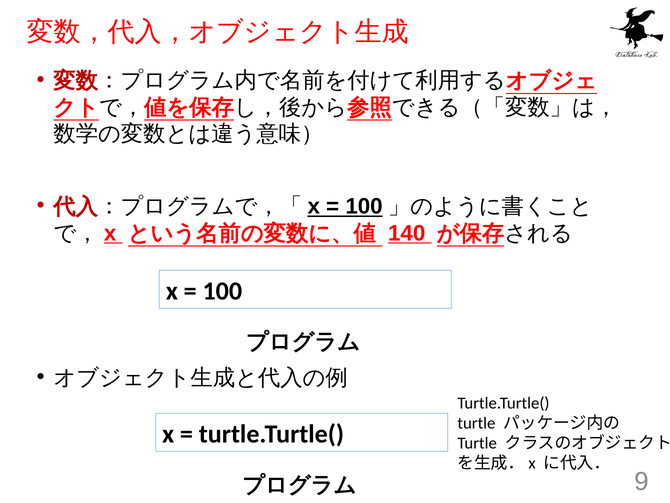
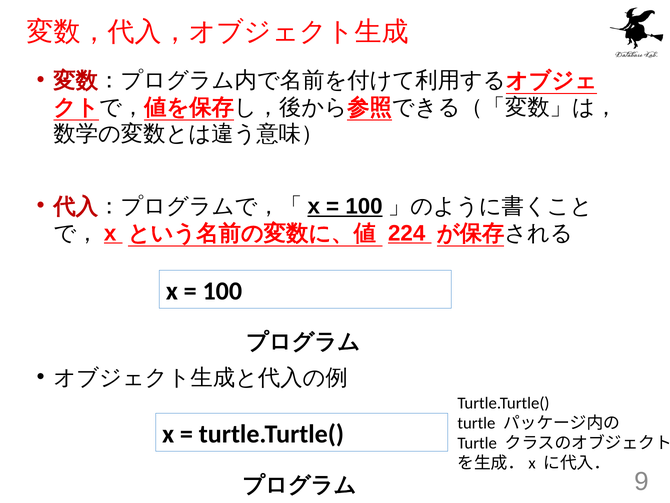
140: 140 -> 224
